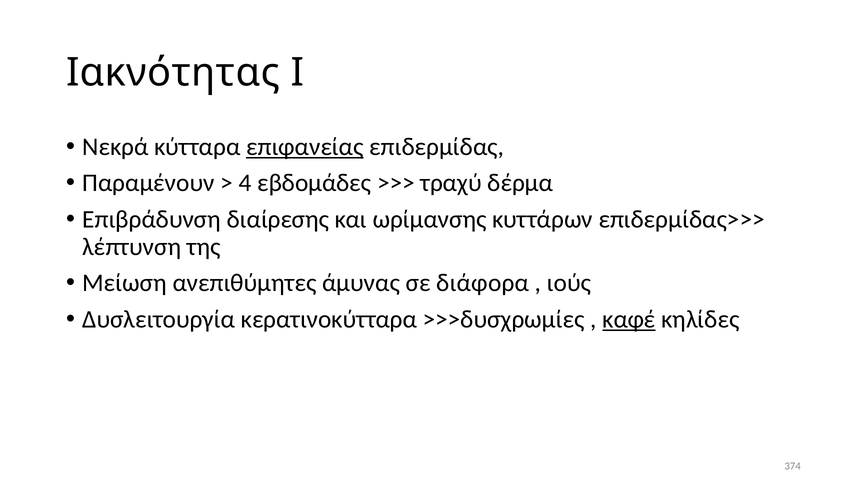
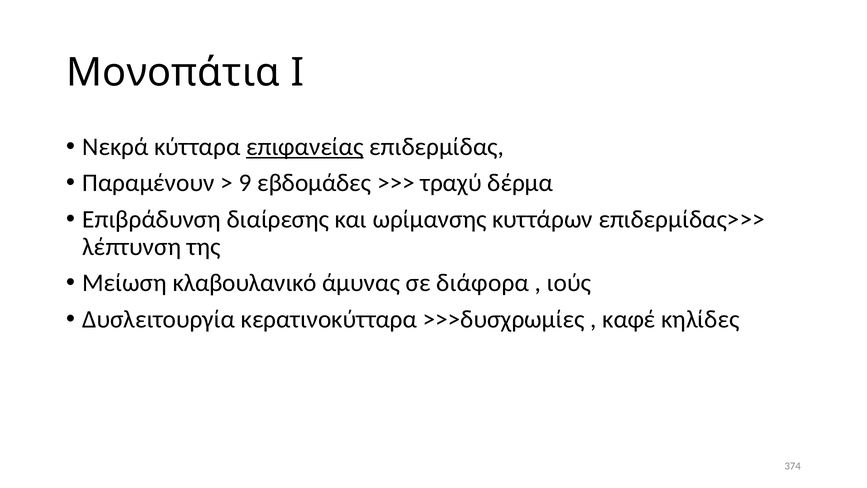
Ιακνότητας: Ιακνότητας -> Μονοπάτια
4: 4 -> 9
ανεπιθύμητες: ανεπιθύμητες -> κλαβουλανικό
καφέ underline: present -> none
